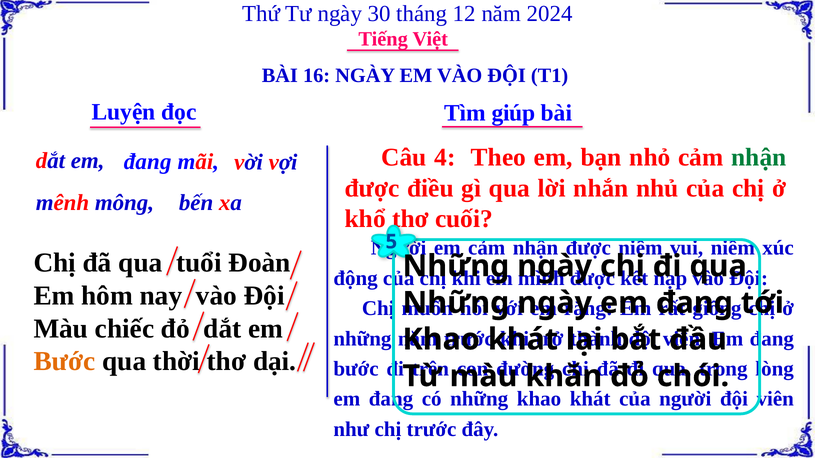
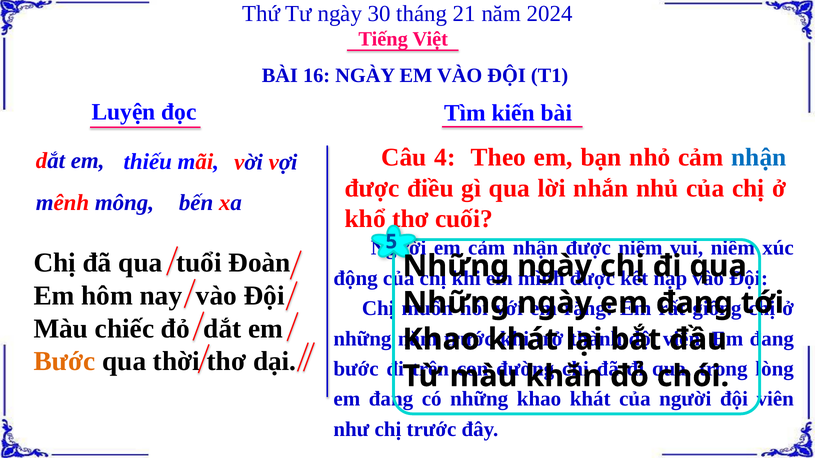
12: 12 -> 21
giúp: giúp -> kiến
nhận at (759, 158) colour: green -> blue
dắt em đang: đang -> thiếu
